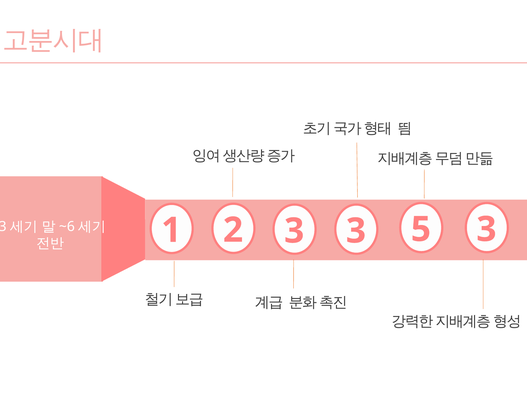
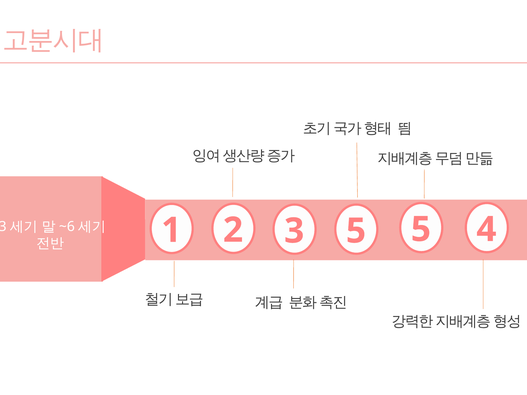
3 3: 3 -> 5
5 3: 3 -> 4
